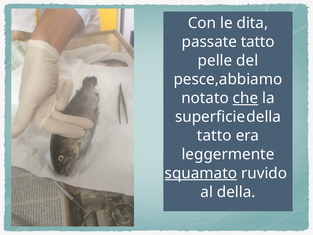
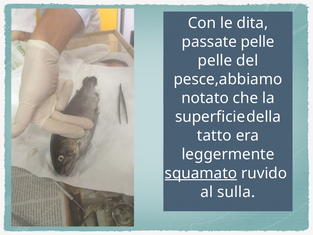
passate tatto: tatto -> pelle
che underline: present -> none
al della: della -> sulla
